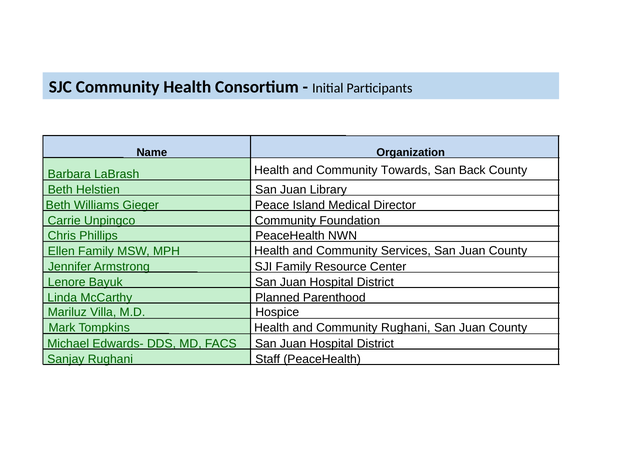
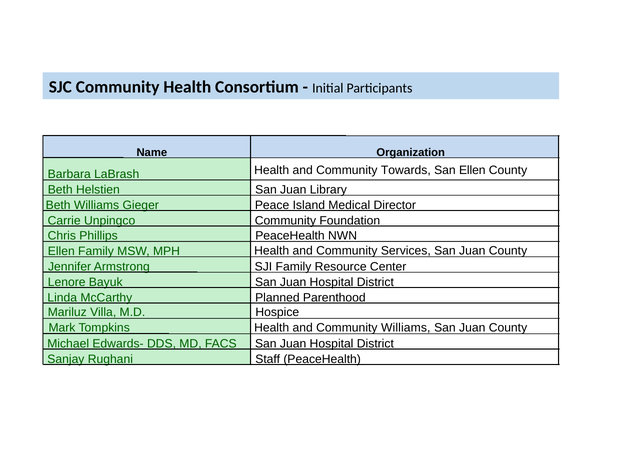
San Back: Back -> Ellen
Community Rughani: Rughani -> Williams
